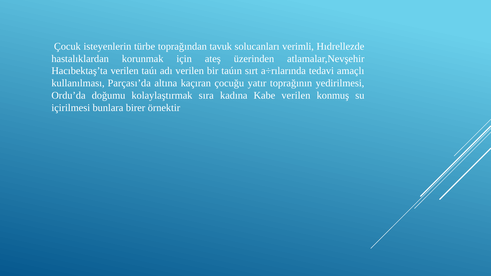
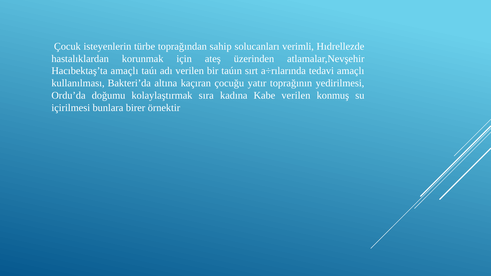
tavuk: tavuk -> sahip
Hacıbektaş’ta verilen: verilen -> amaçlı
Parçası’da: Parçası’da -> Bakteri’da
